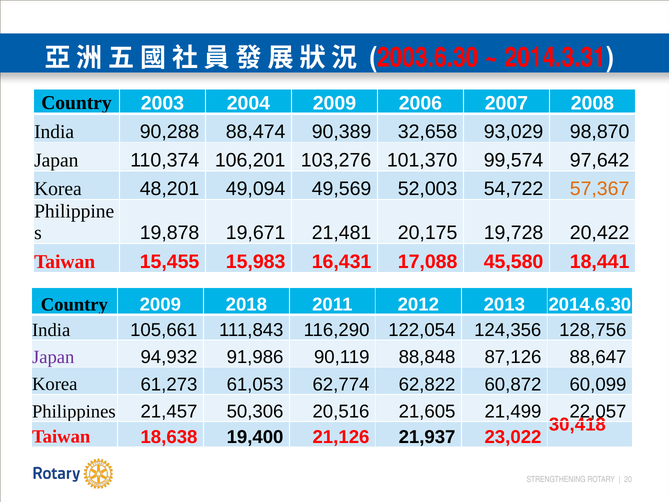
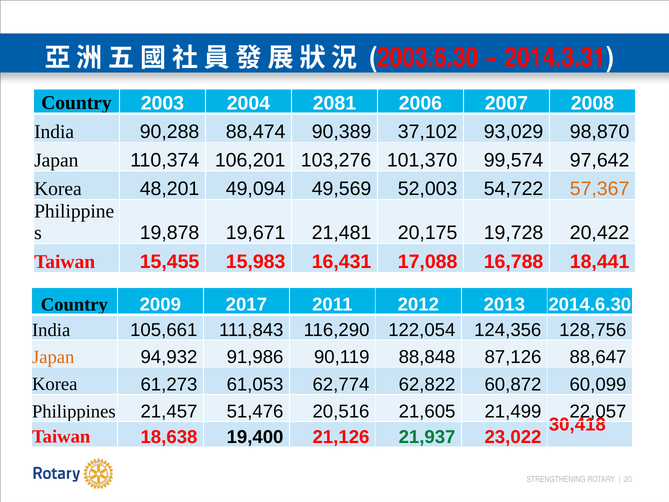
2004 2009: 2009 -> 2081
32,658: 32,658 -> 37,102
45,580: 45,580 -> 16,788
2018: 2018 -> 2017
Japan at (53, 357) colour: purple -> orange
50,306: 50,306 -> 51,476
21,937 colour: black -> green
